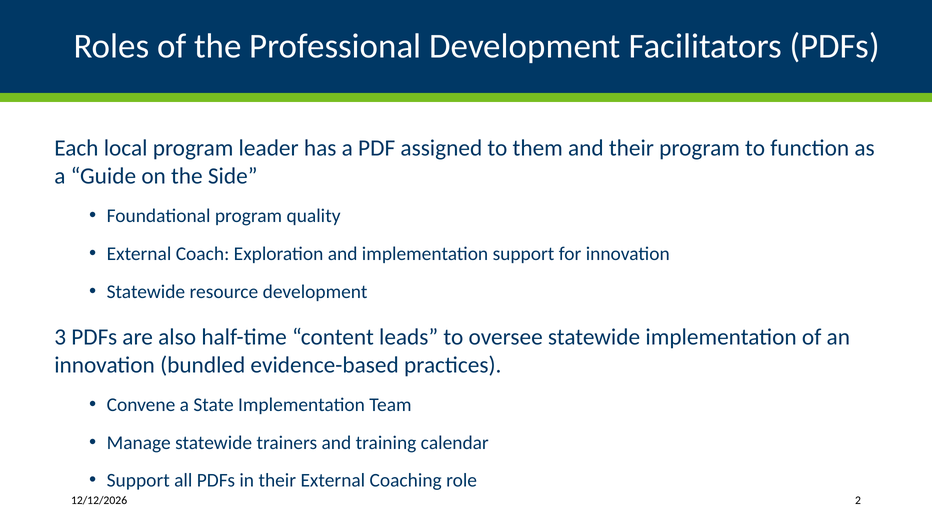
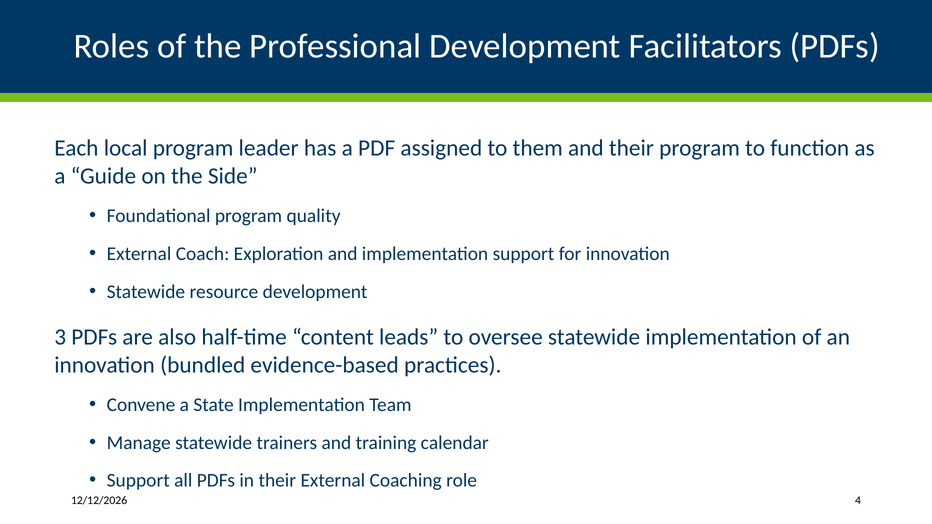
2: 2 -> 4
